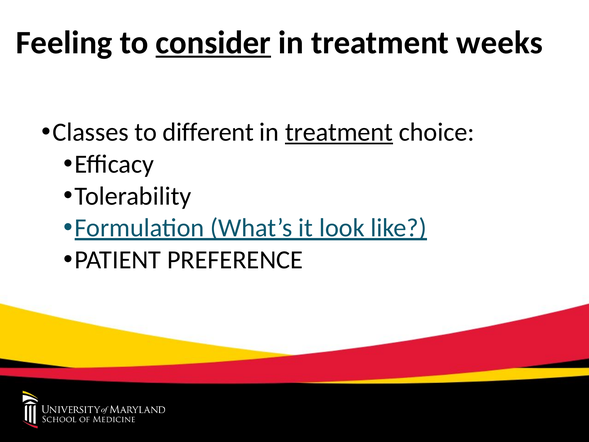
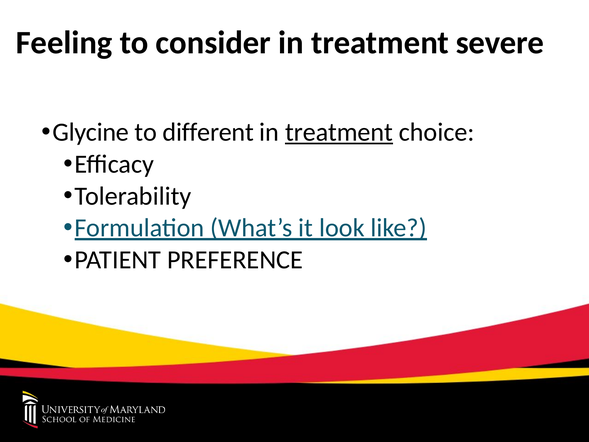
consider underline: present -> none
weeks: weeks -> severe
Classes: Classes -> Glycine
